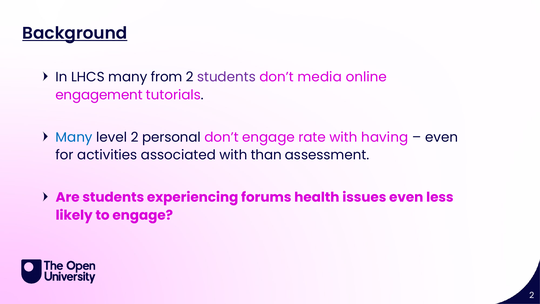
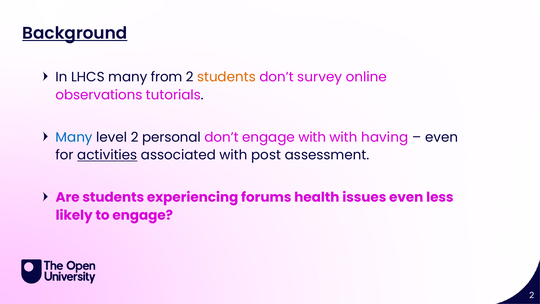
students at (226, 77) colour: purple -> orange
media: media -> survey
engagement: engagement -> observations
engage rate: rate -> with
activities underline: none -> present
than: than -> post
